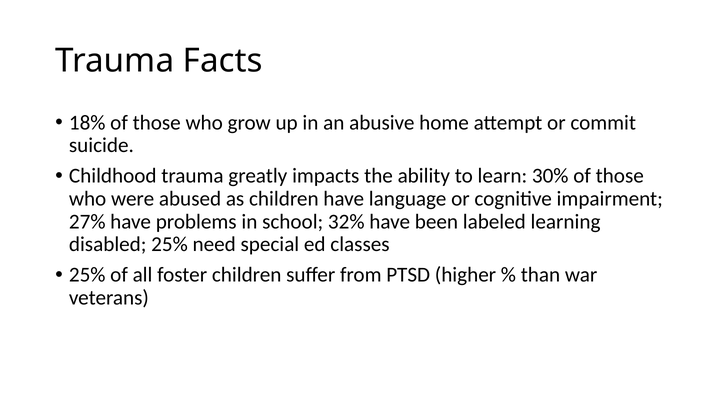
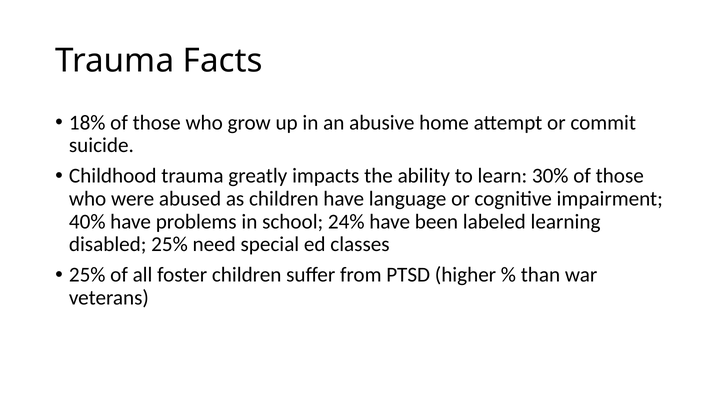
27%: 27% -> 40%
32%: 32% -> 24%
